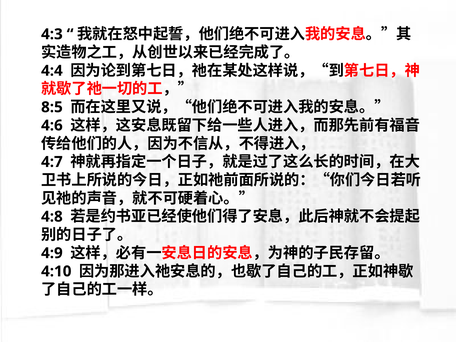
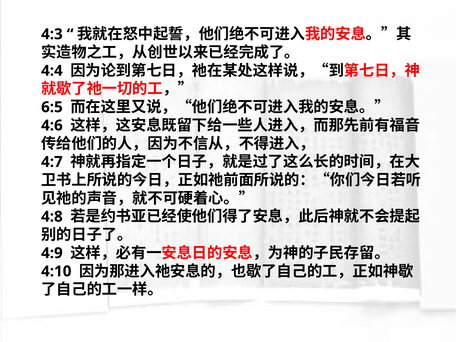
8:5: 8:5 -> 6:5
